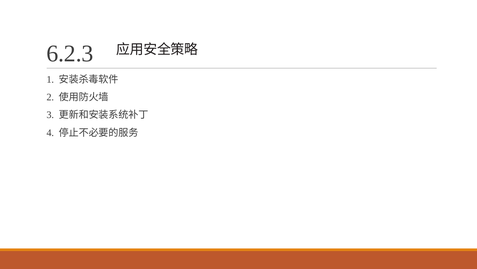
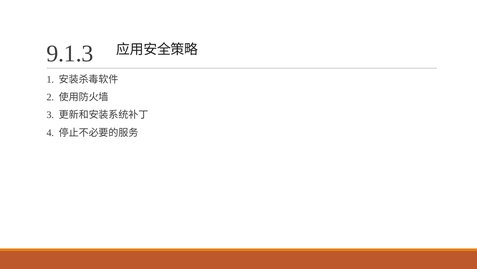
6.2.3: 6.2.3 -> 9.1.3
